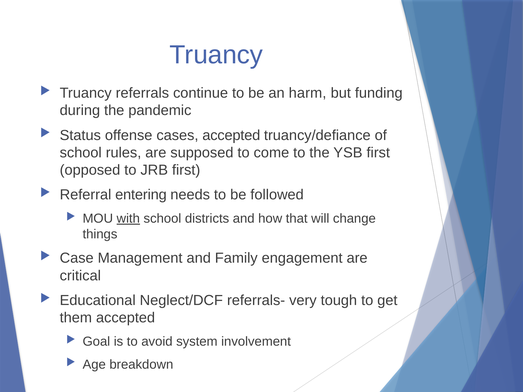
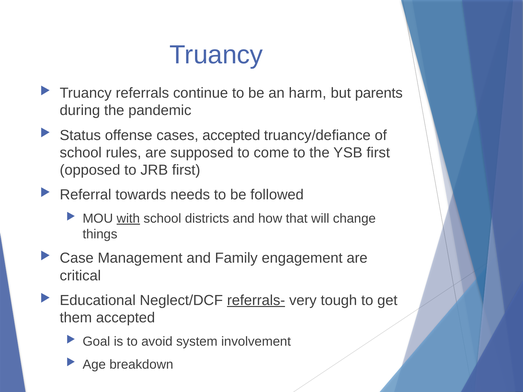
funding: funding -> parents
entering: entering -> towards
referrals- underline: none -> present
